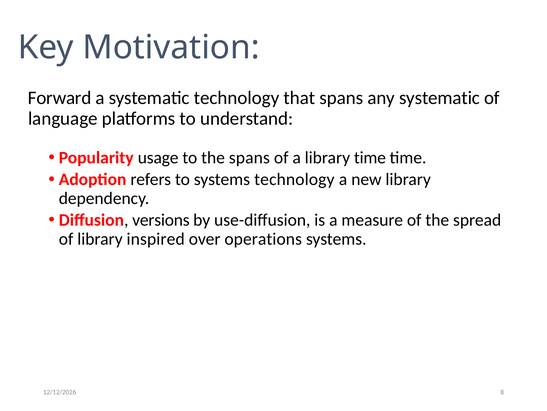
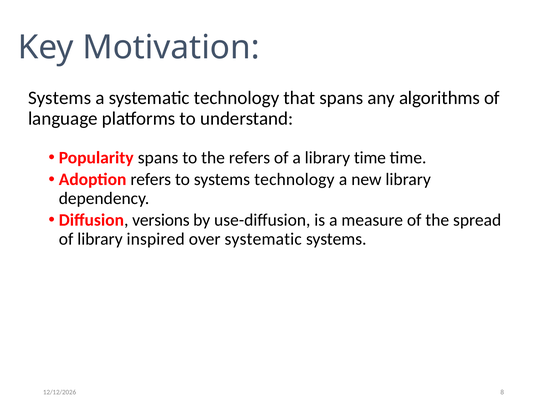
Forward at (60, 98): Forward -> Systems
any systematic: systematic -> algorithms
Popularity usage: usage -> spans
the spans: spans -> refers
over operations: operations -> systematic
